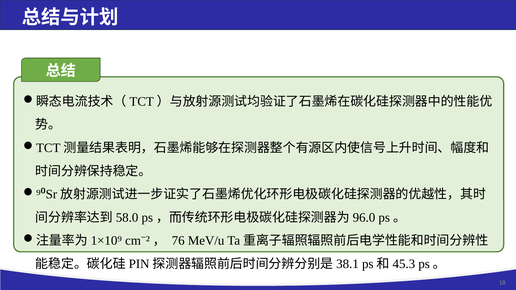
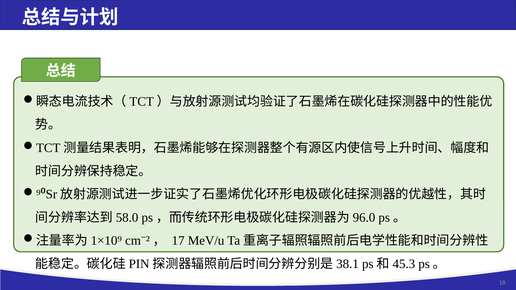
76: 76 -> 17
